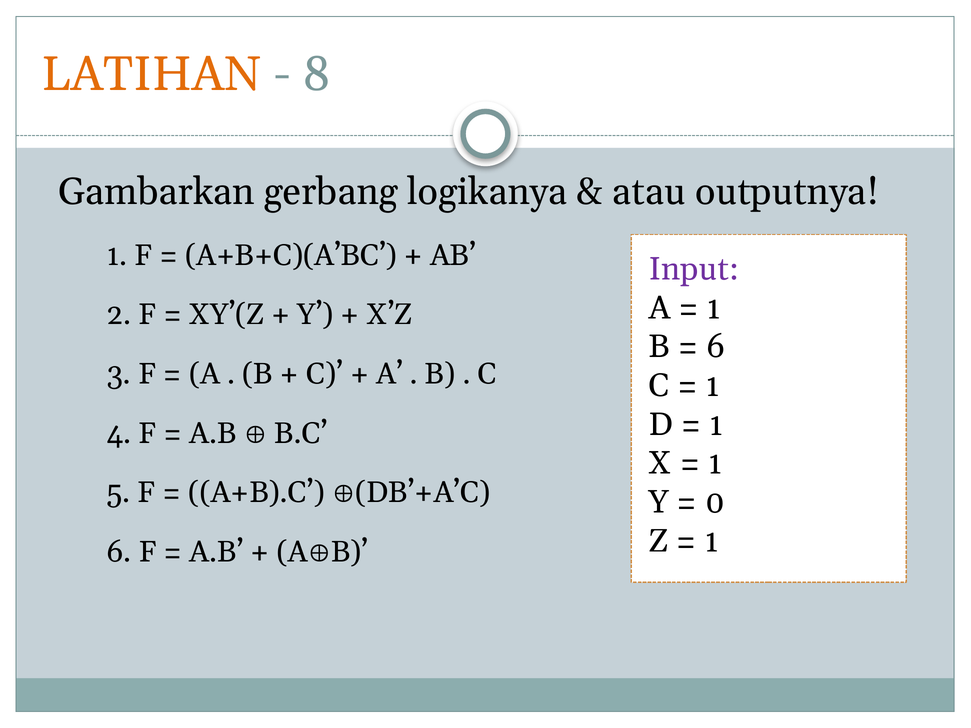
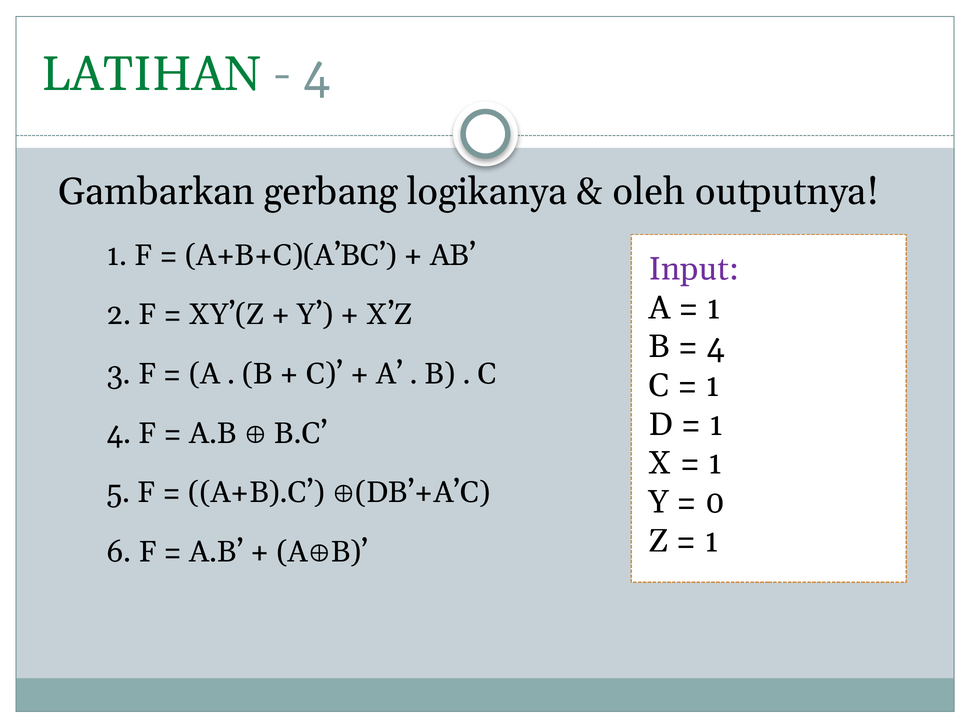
LATIHAN colour: orange -> green
8 at (317, 74): 8 -> 4
atau: atau -> oleh
6 at (716, 347): 6 -> 4
